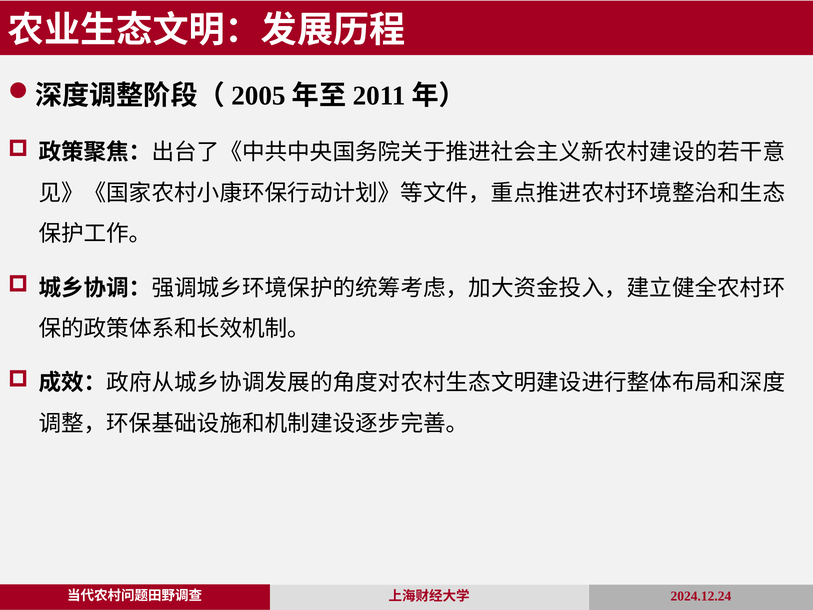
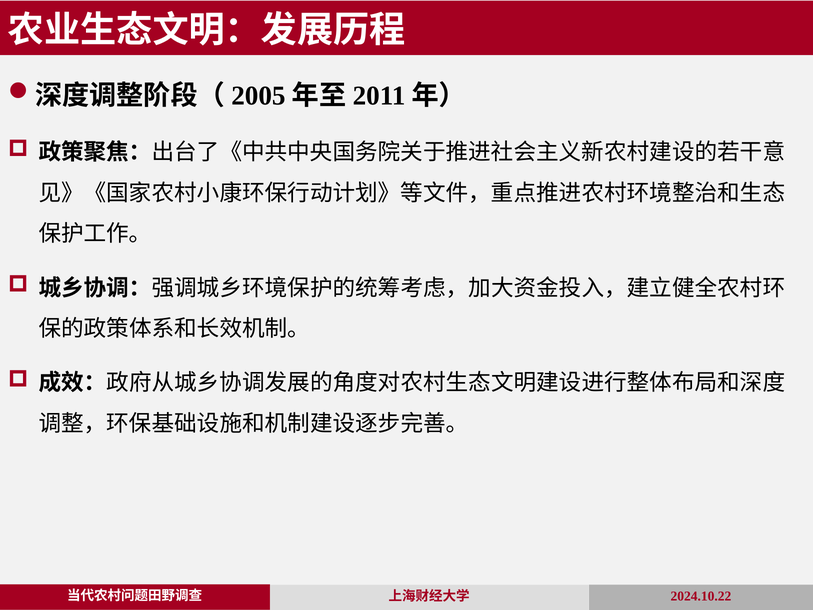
2024.12.24: 2024.12.24 -> 2024.10.22
